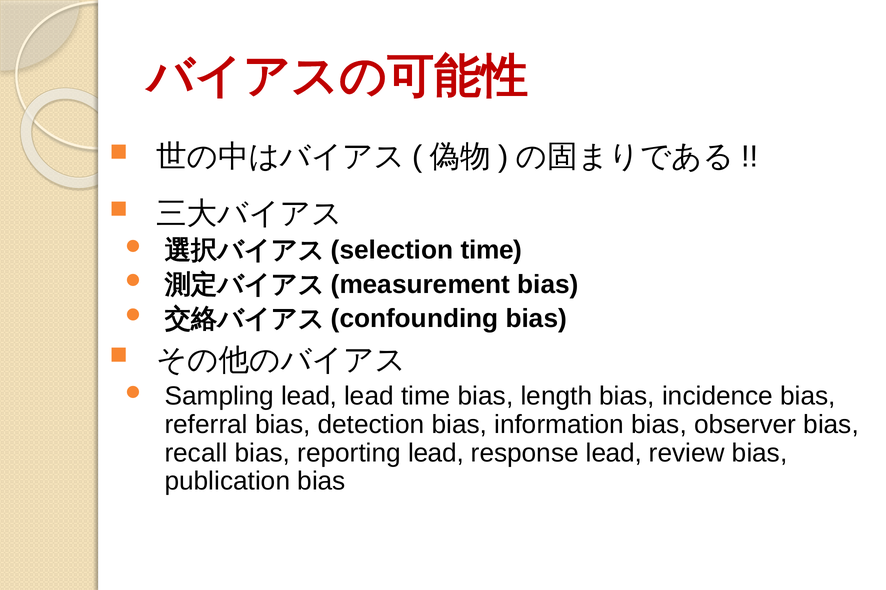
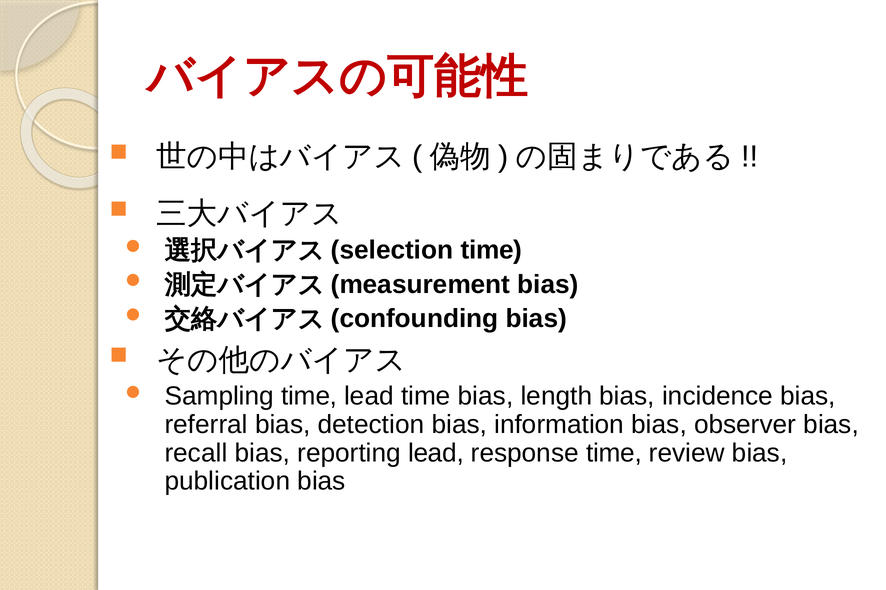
Sampling lead: lead -> time
response lead: lead -> time
